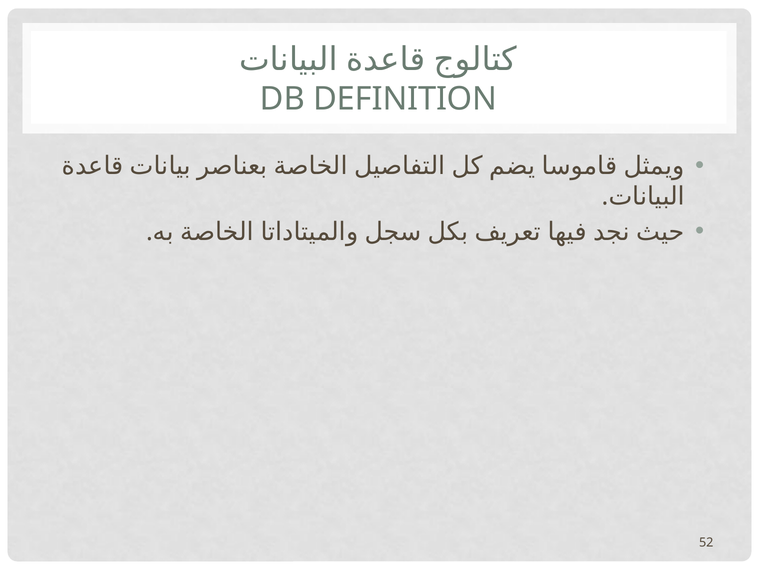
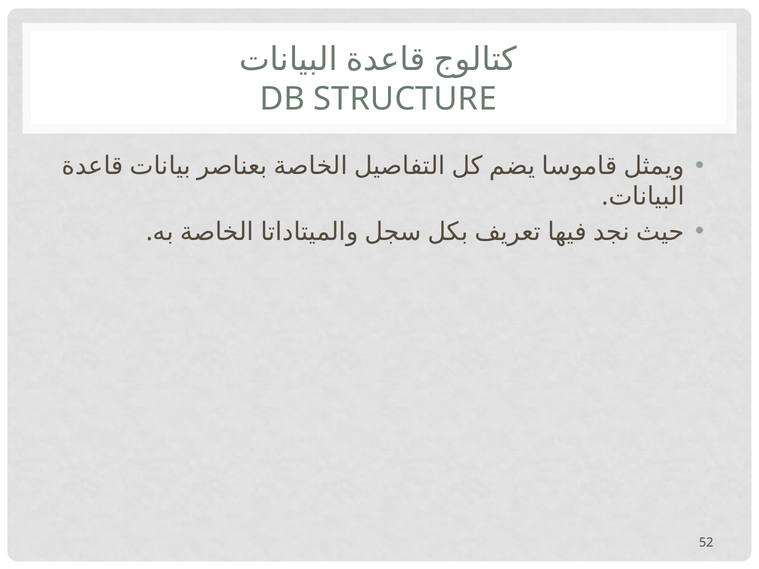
DEFINITION: DEFINITION -> STRUCTURE
